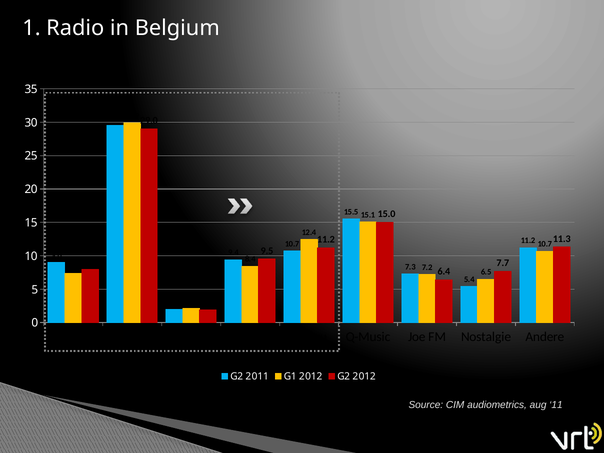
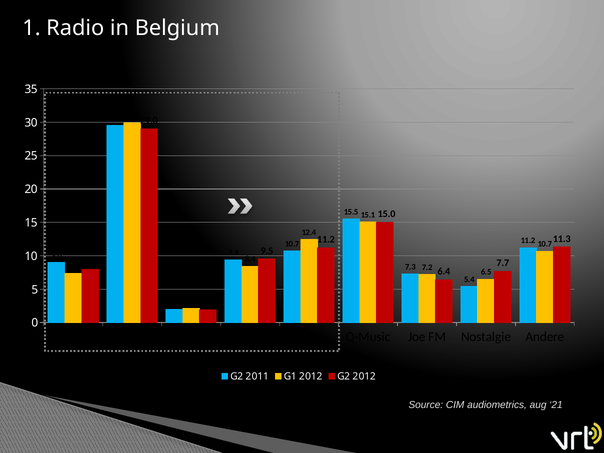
11: 11 -> 21
